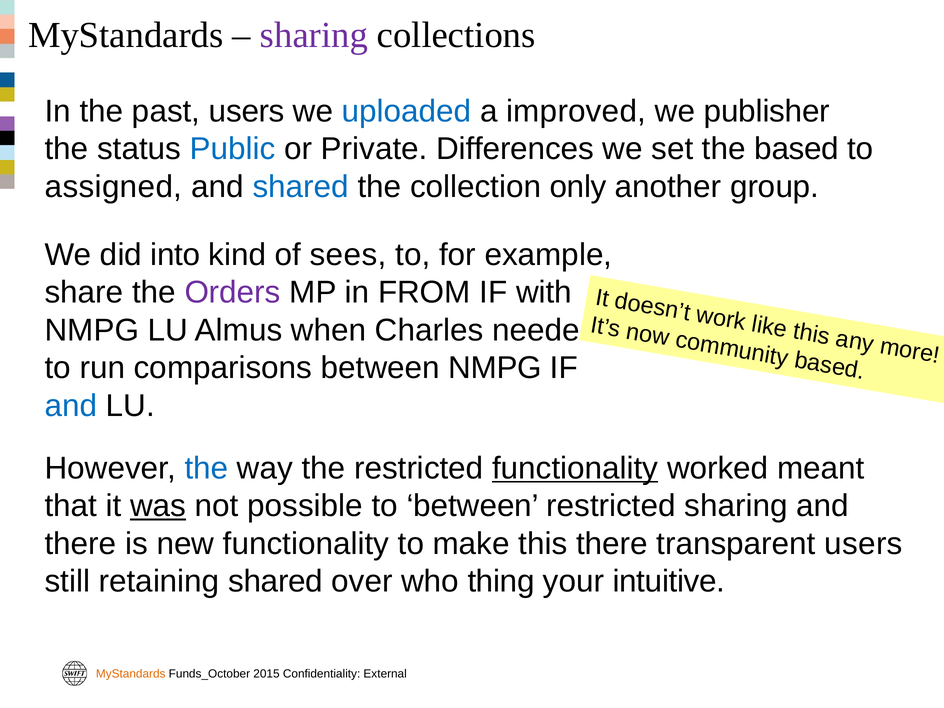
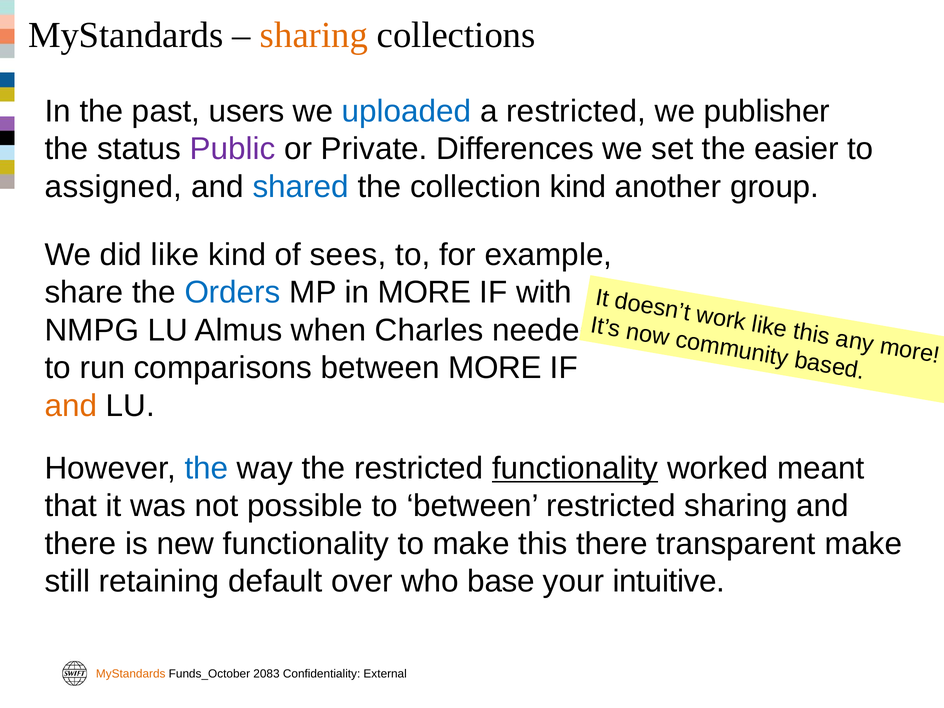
sharing at (314, 35) colour: purple -> orange
a improved: improved -> restricted
Public colour: blue -> purple
the based: based -> easier
collection only: only -> kind
did into: into -> like
Orders colour: purple -> blue
in FROM: FROM -> MORE
between NMPG: NMPG -> MORE
and at (71, 406) colour: blue -> orange
was underline: present -> none
transparent users: users -> make
retaining shared: shared -> default
thing: thing -> base
2015: 2015 -> 2083
